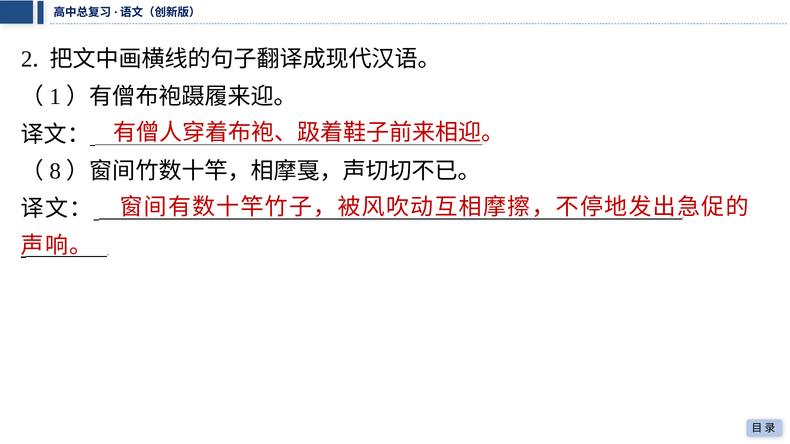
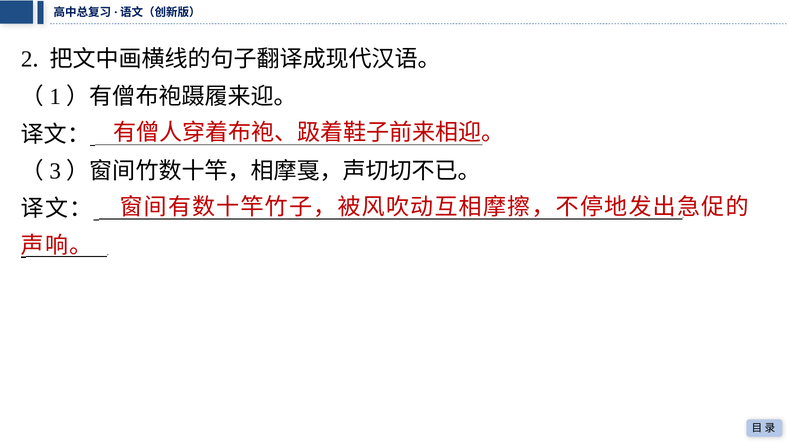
8: 8 -> 3
